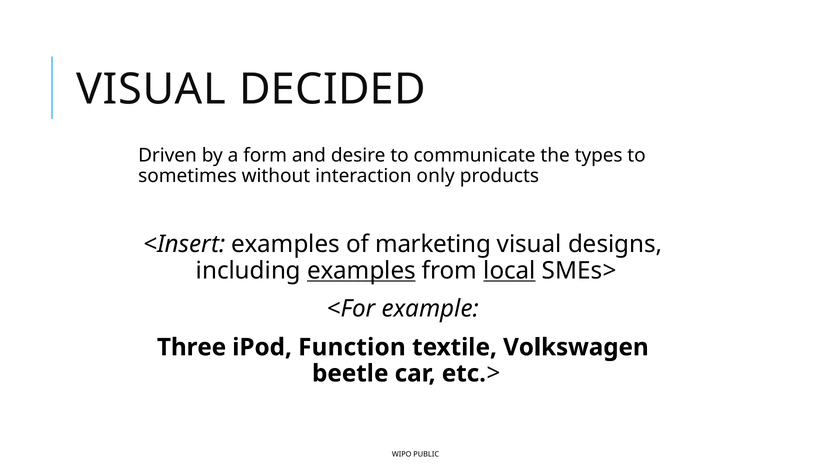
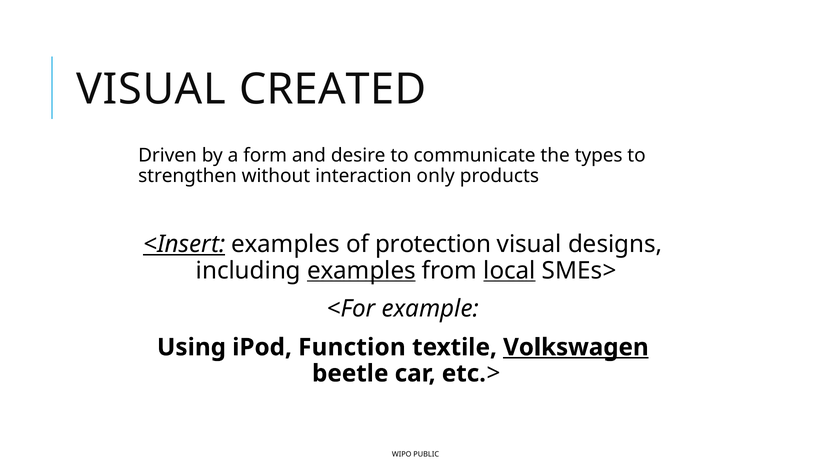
DECIDED: DECIDED -> CREATED
sometimes: sometimes -> strengthen
<Insert underline: none -> present
marketing: marketing -> protection
Three: Three -> Using
Volkswagen underline: none -> present
